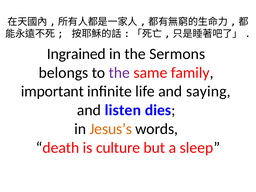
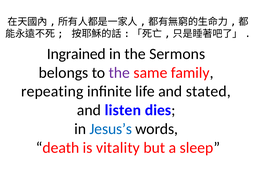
important: important -> repeating
saying: saying -> stated
Jesus’s colour: orange -> blue
culture: culture -> vitality
